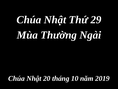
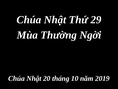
Ngài: Ngài -> Ngời
